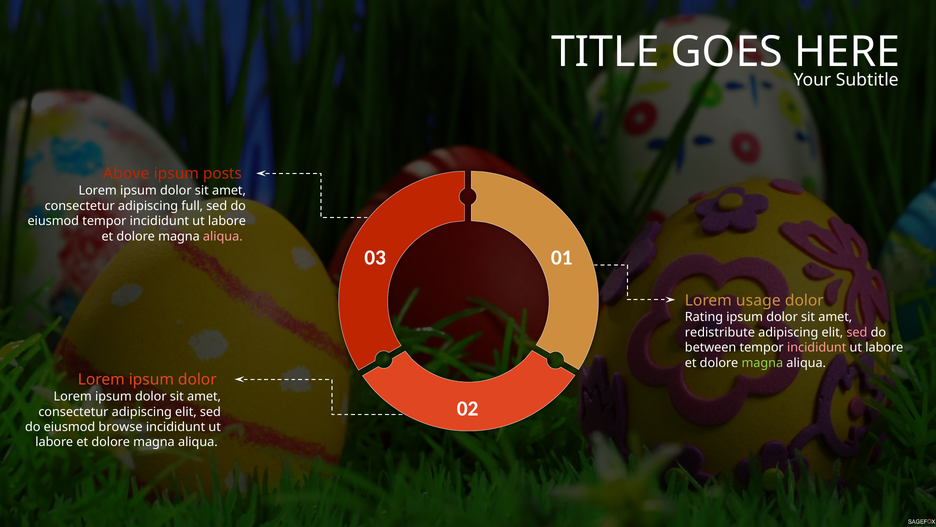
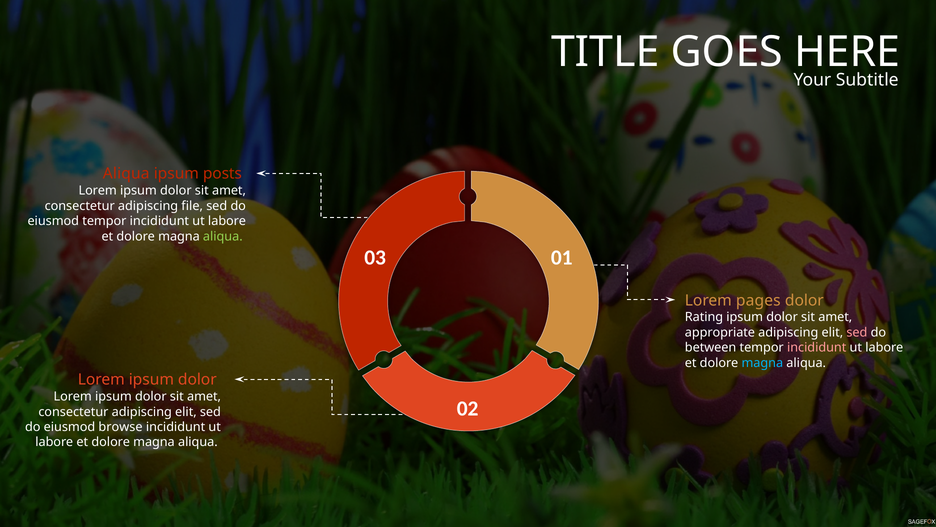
Above at (126, 174): Above -> Aliqua
full: full -> file
aliqua at (223, 236) colour: pink -> light green
usage: usage -> pages
redistribute: redistribute -> appropriate
magna at (762, 363) colour: light green -> light blue
